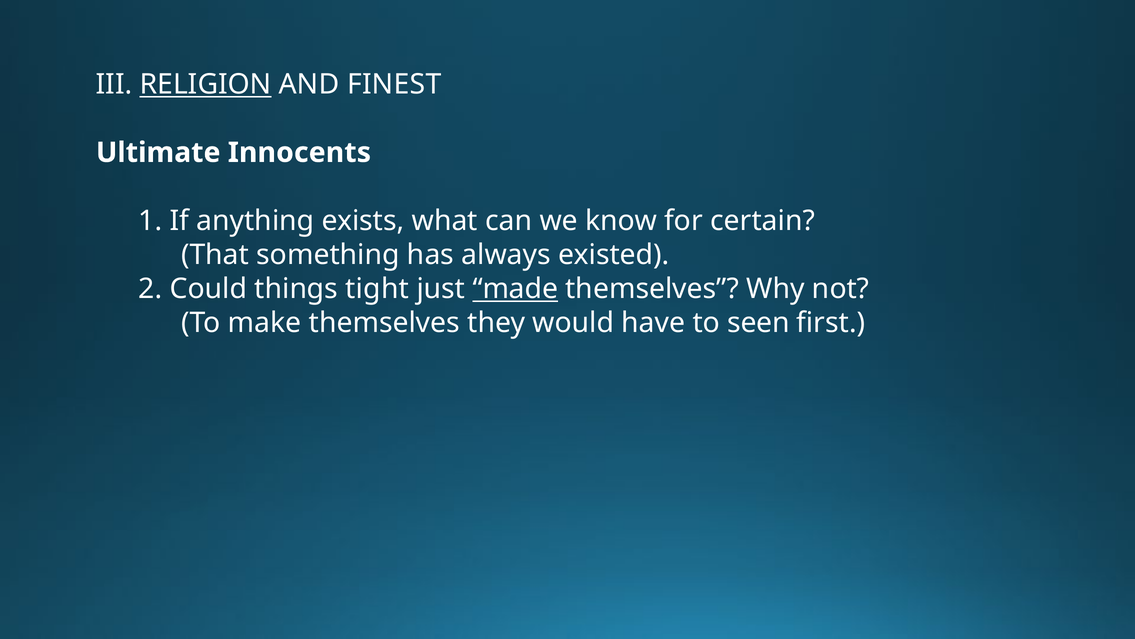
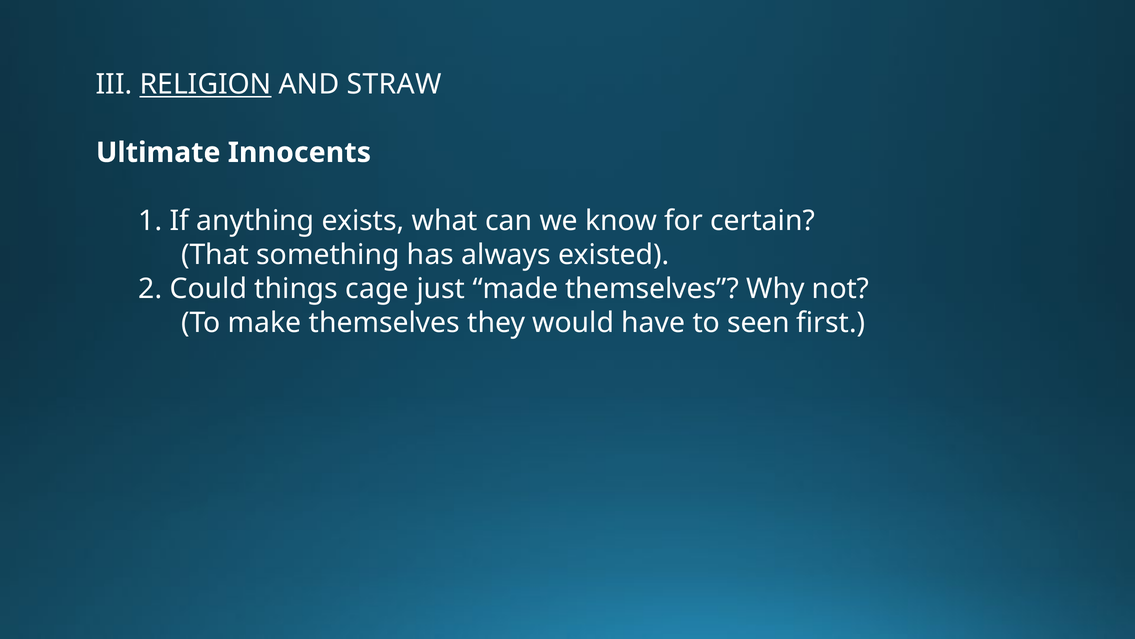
FINEST: FINEST -> STRAW
tight: tight -> cage
made underline: present -> none
